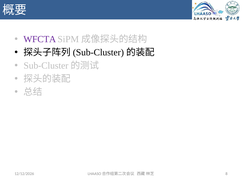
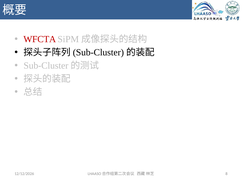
WFCTA colour: purple -> red
